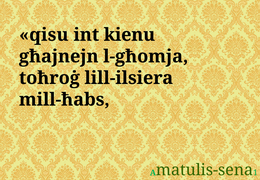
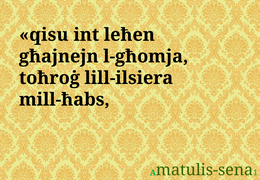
kienu: kienu -> leħen
